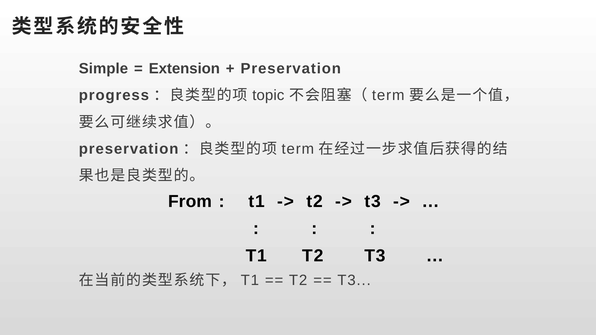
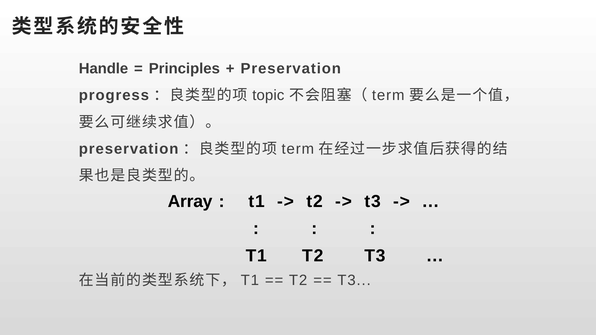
Simple: Simple -> Handle
Extension: Extension -> Principles
From: From -> Array
